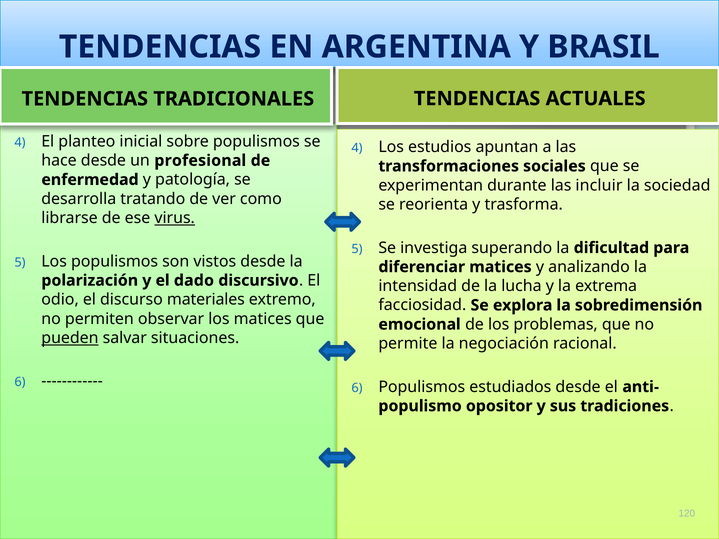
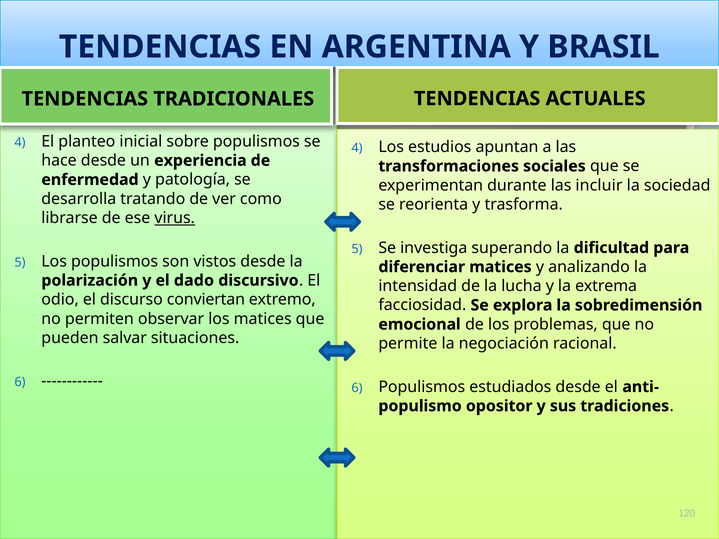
profesional: profesional -> experiencia
materiales: materiales -> conviertan
pueden underline: present -> none
